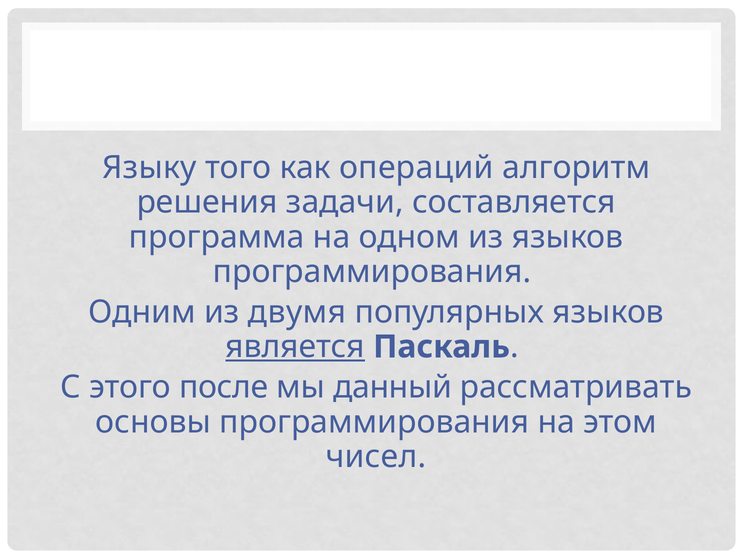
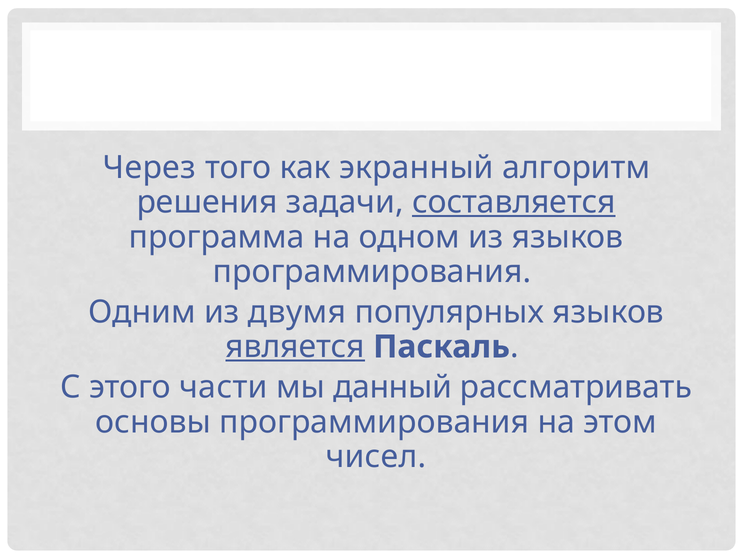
Языку: Языку -> Через
операций: операций -> экранный
составляется underline: none -> present
после: после -> части
